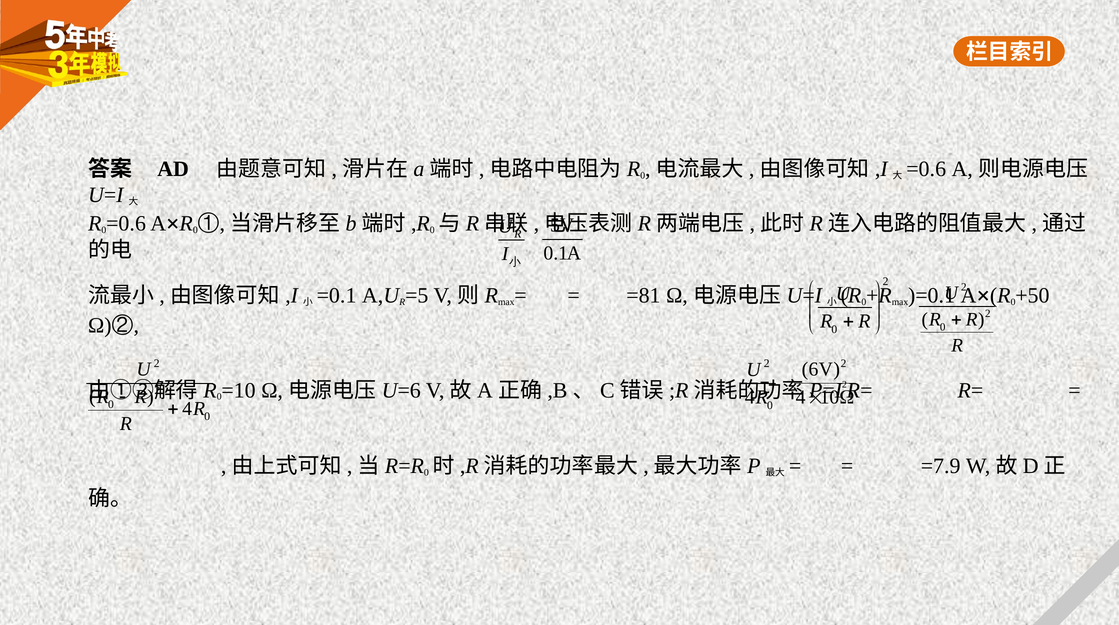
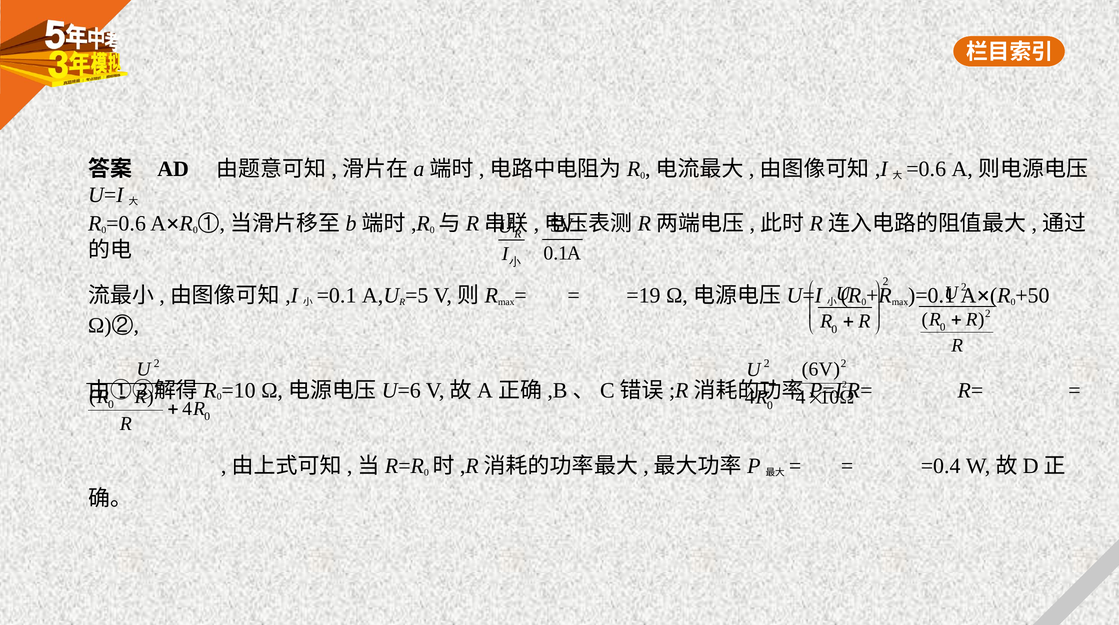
=81: =81 -> =19
=7.9: =7.9 -> =0.4
